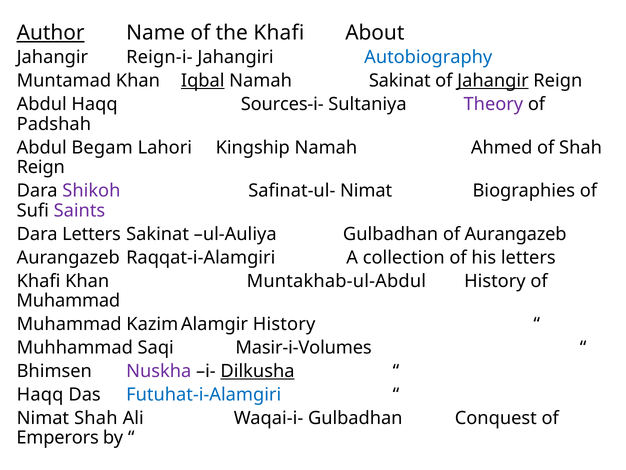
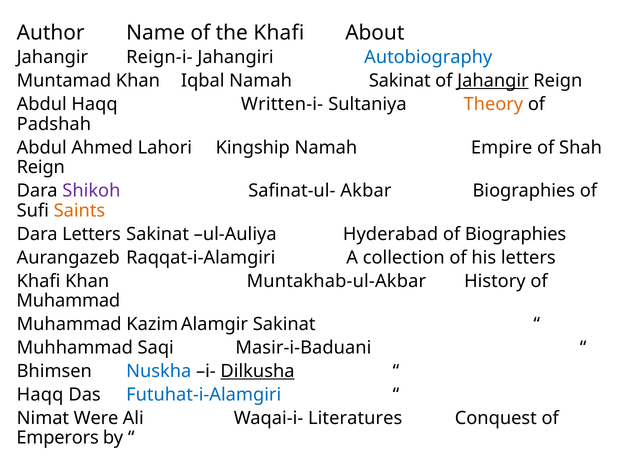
Author underline: present -> none
Iqbal underline: present -> none
Sources-i-: Sources-i- -> Written-i-
Theory colour: purple -> orange
Begam: Begam -> Ahmed
Ahmed: Ahmed -> Empire
Safinat-ul- Nimat: Nimat -> Akbar
Saints colour: purple -> orange
ul-Auliya Gulbadhan: Gulbadhan -> Hyderabad
of Aurangazeb: Aurangazeb -> Biographies
Muntakhab-ul-Abdul: Muntakhab-ul-Abdul -> Muntakhab-ul-Akbar
History at (284, 324): History -> Sakinat
Masir-i-Volumes: Masir-i-Volumes -> Masir-i-Baduani
Nuskha colour: purple -> blue
Nimat Shah: Shah -> Were
Waqai-i- Gulbadhan: Gulbadhan -> Literatures
